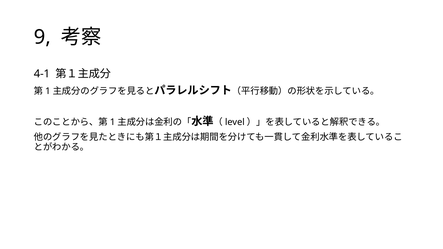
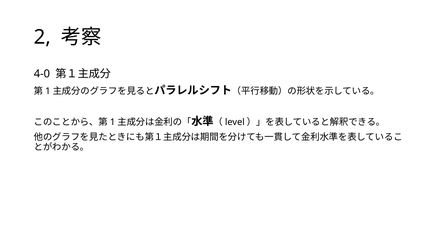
9: 9 -> 2
4-1: 4-1 -> 4-0
